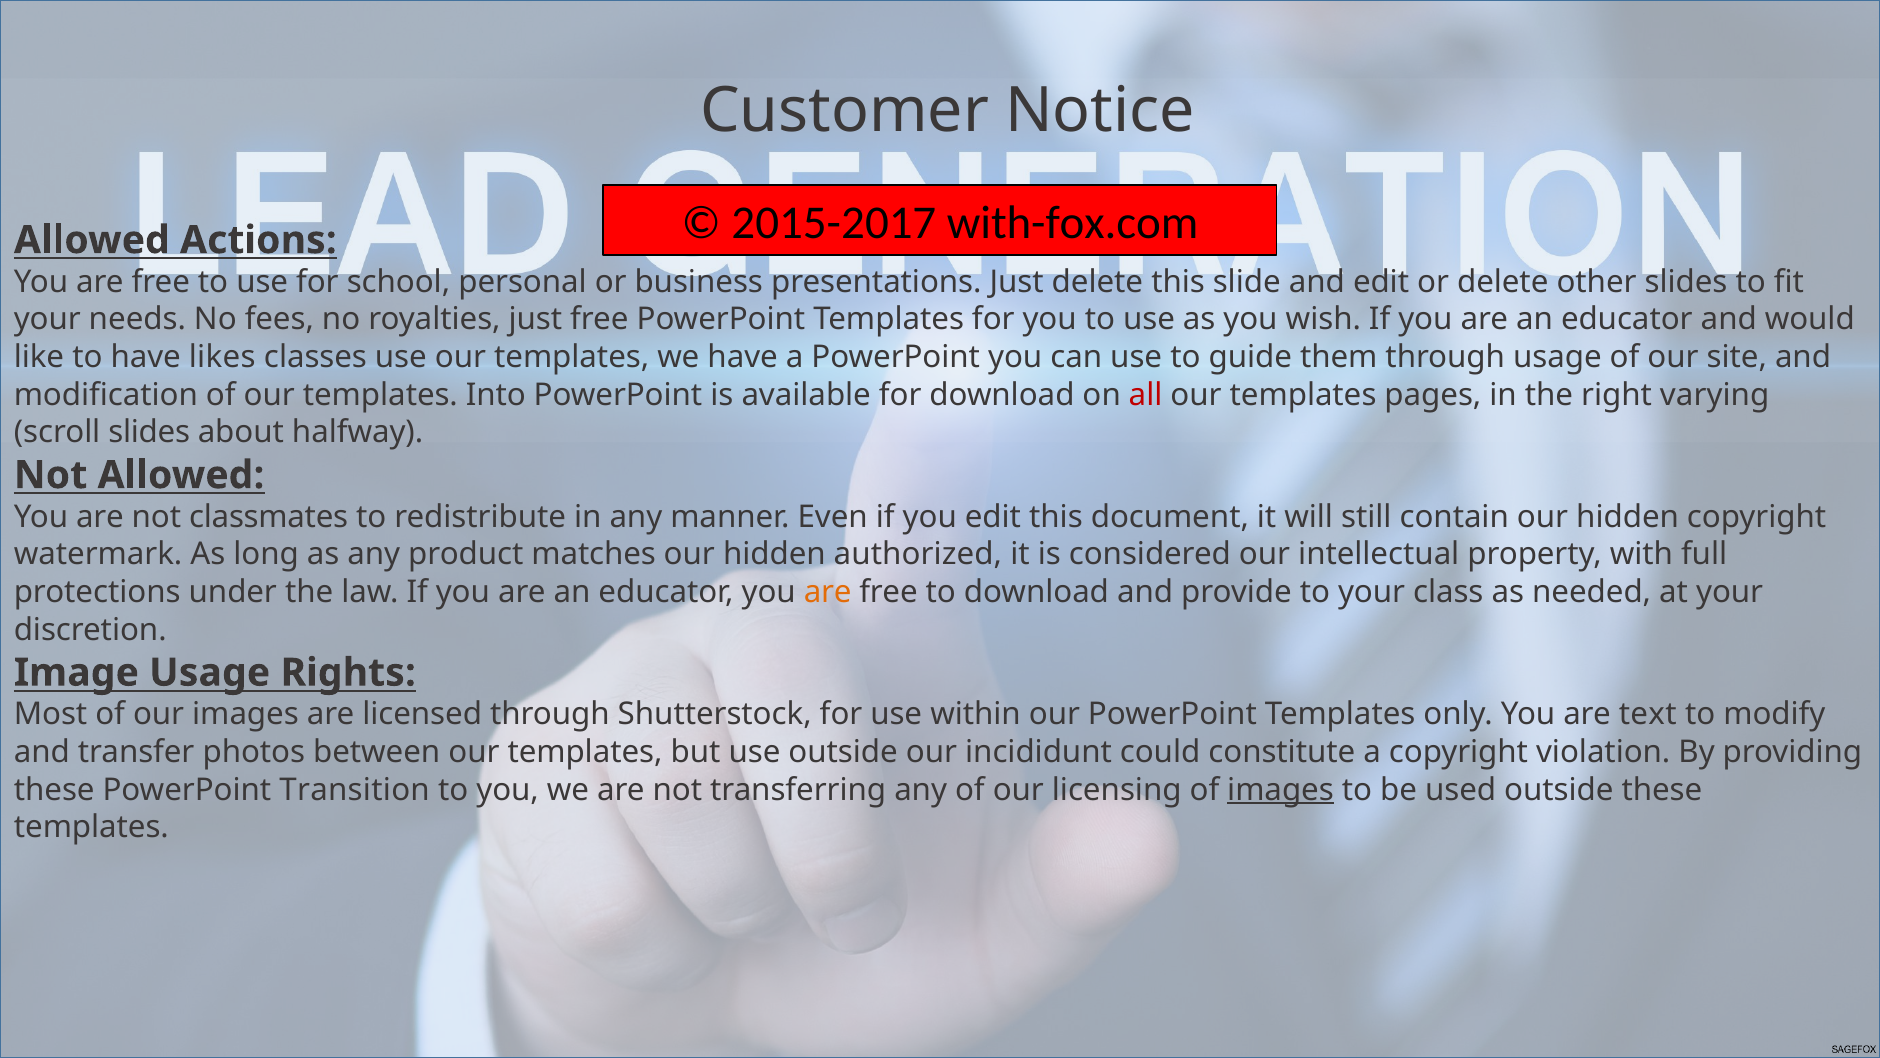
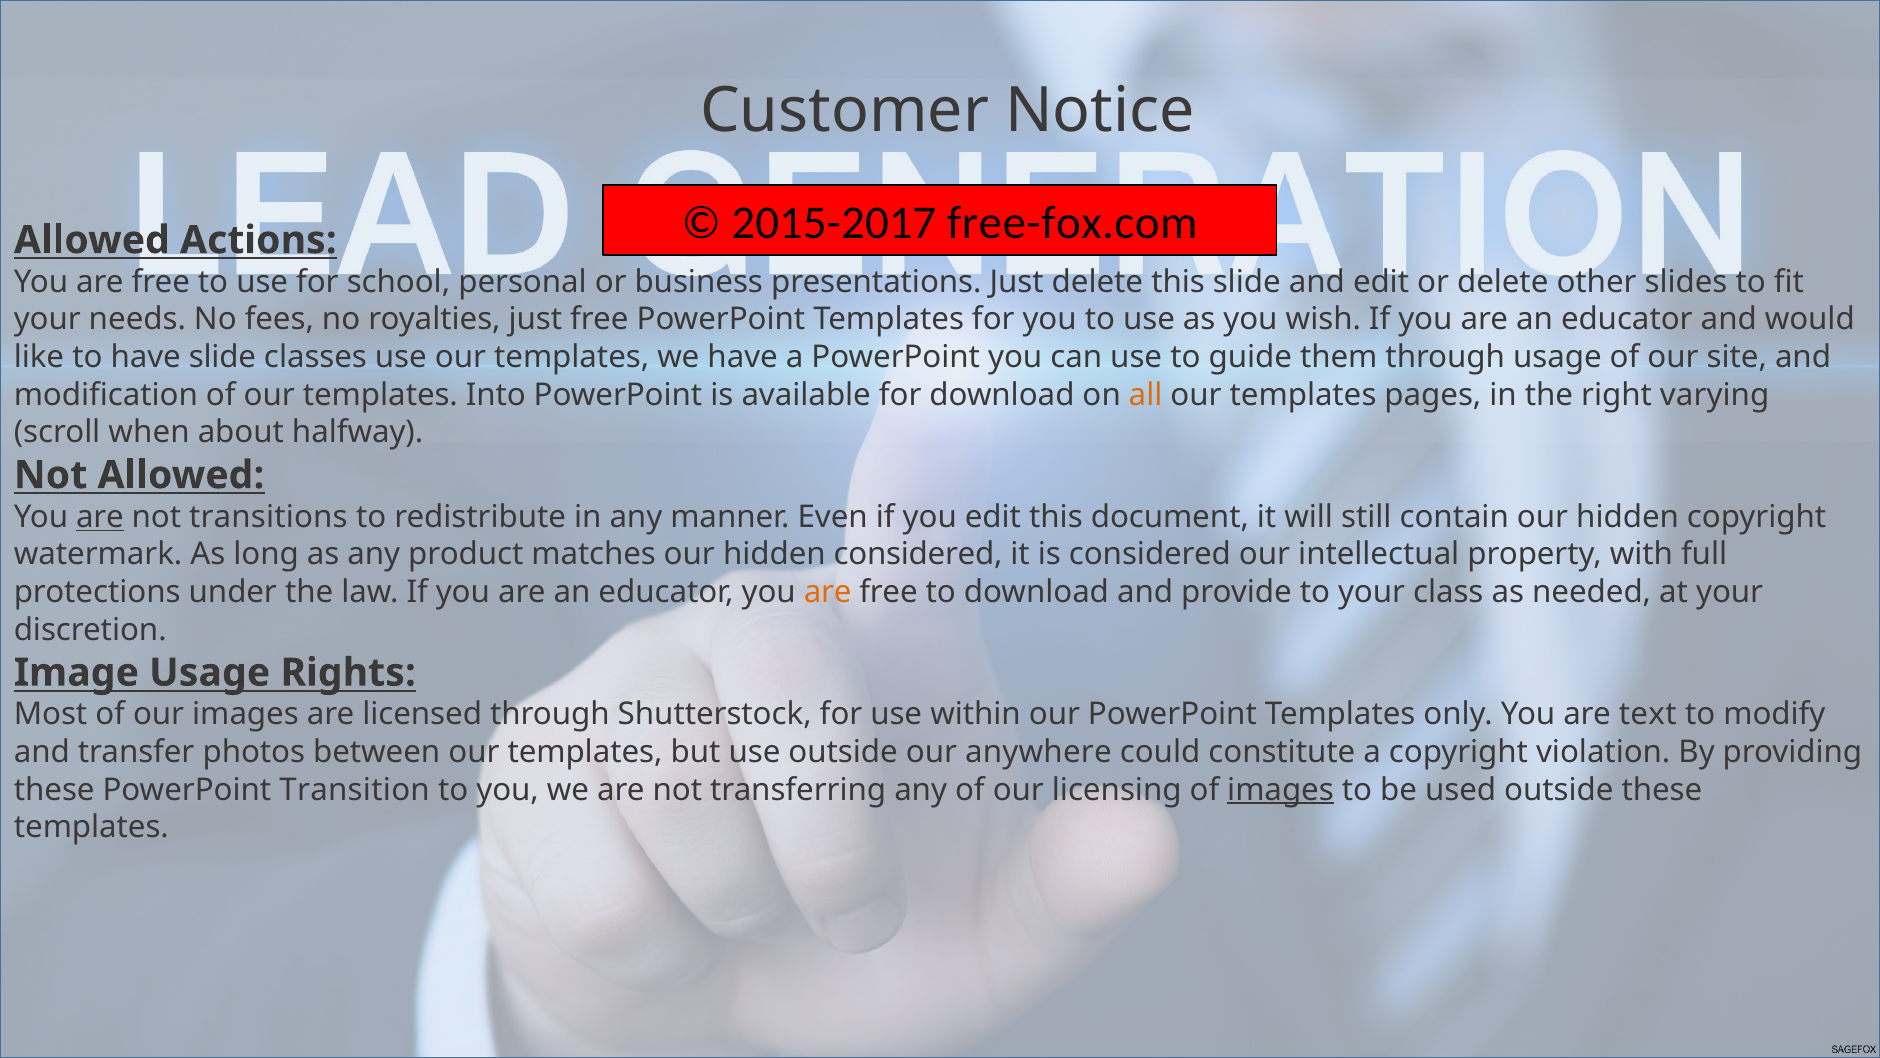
with-fox.com: with-fox.com -> free-fox.com
have likes: likes -> slide
all colour: red -> orange
scroll slides: slides -> when
are at (100, 517) underline: none -> present
classmates: classmates -> transitions
hidden authorized: authorized -> considered
incididunt: incididunt -> anywhere
